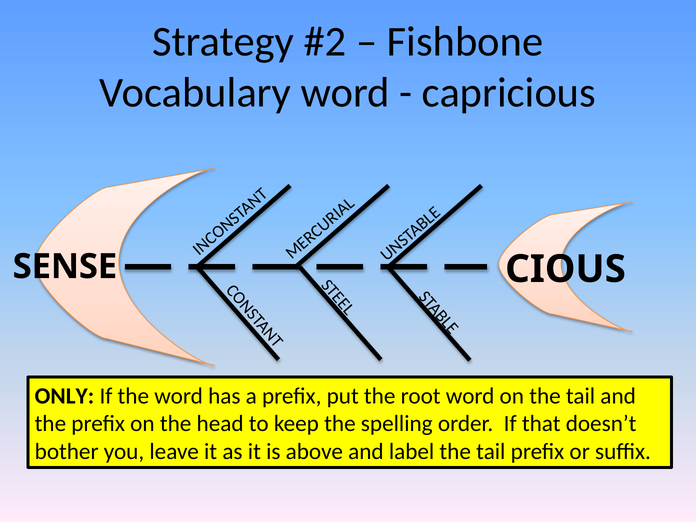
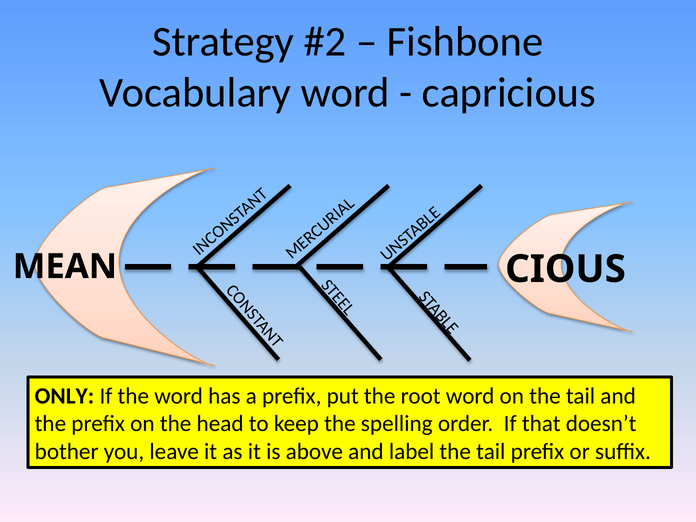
SENSE: SENSE -> MEAN
